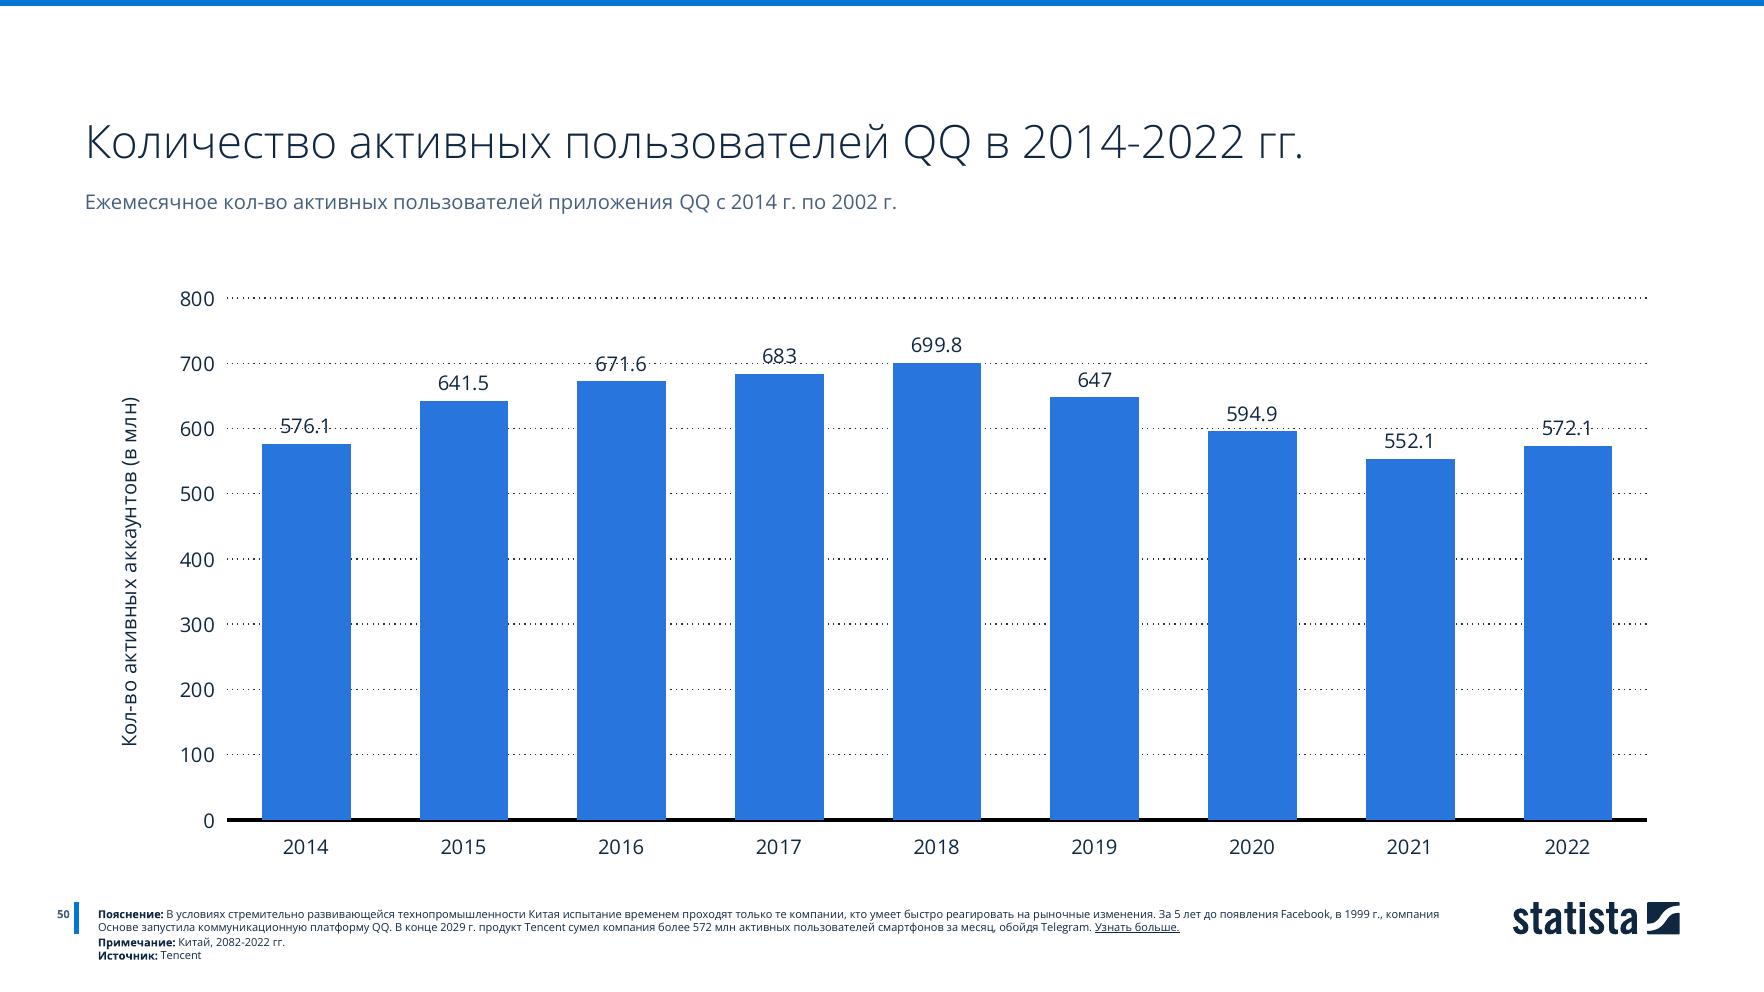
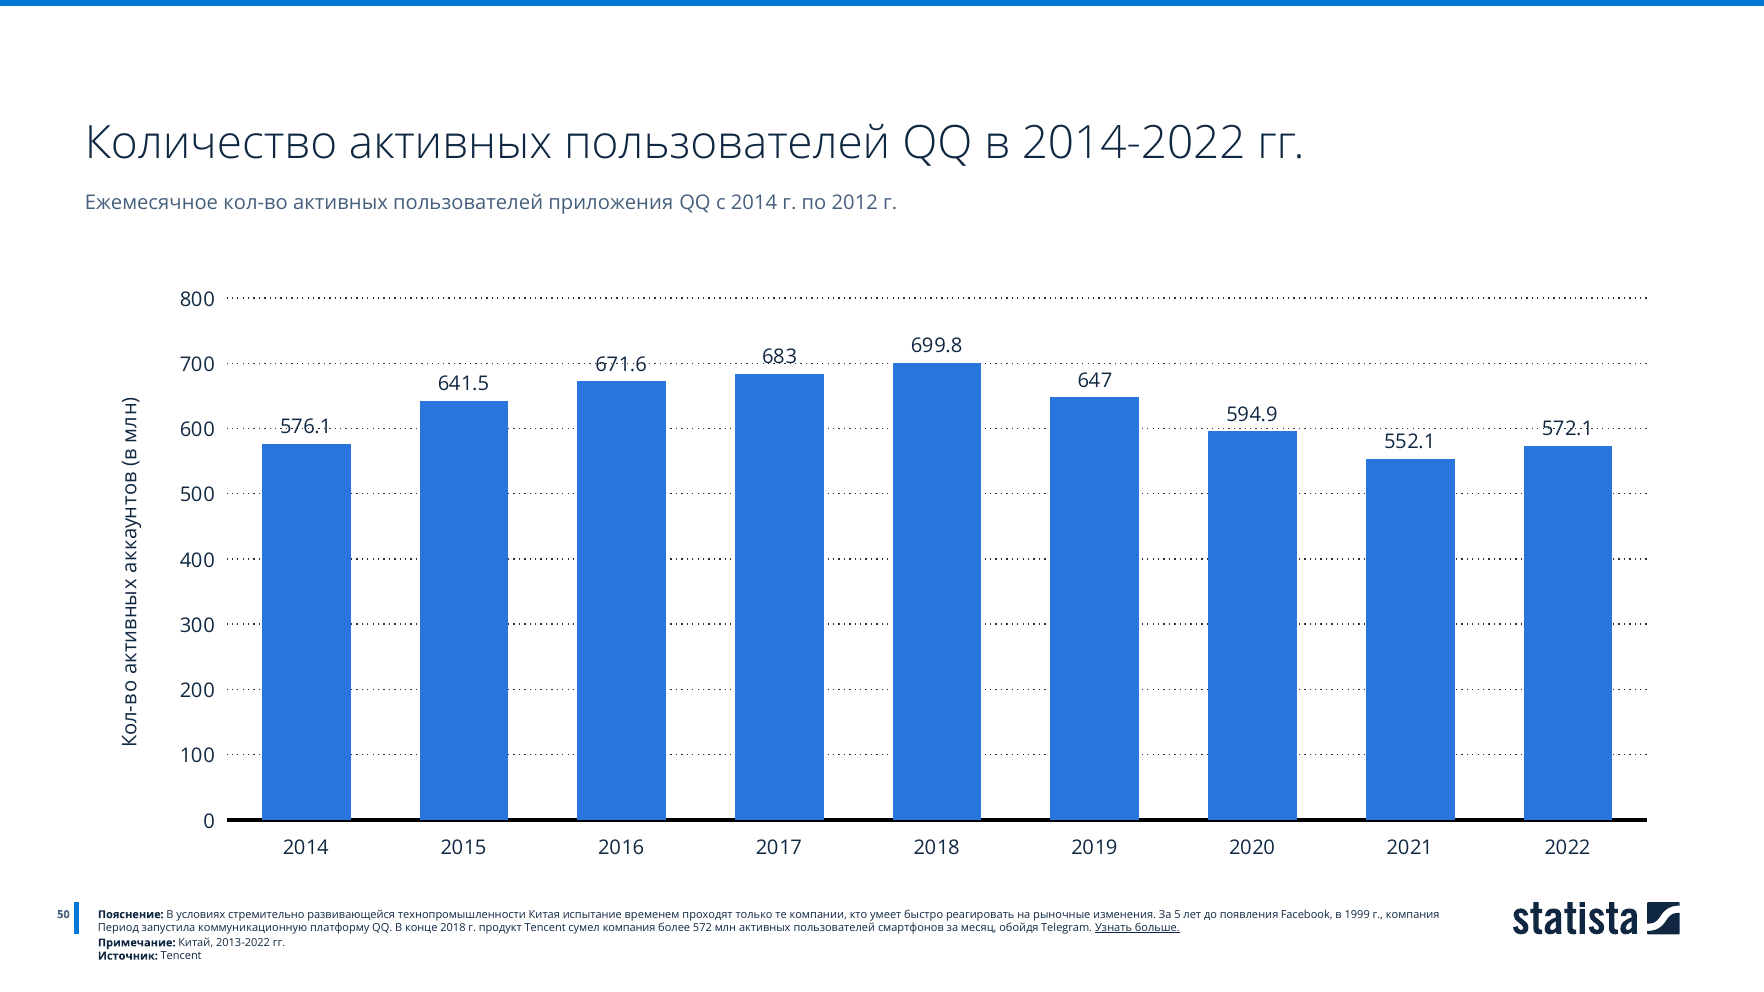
2002: 2002 -> 2012
Основе: Основе -> Период
конце 2029: 2029 -> 2018
2082-2022: 2082-2022 -> 2013-2022
